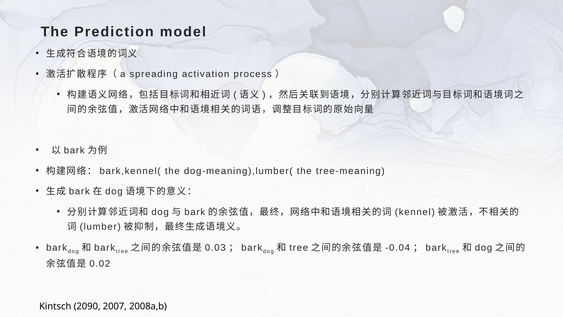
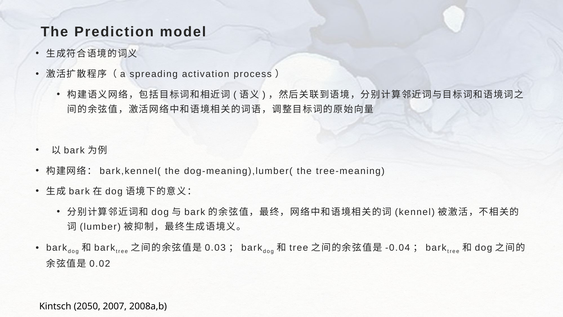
2090: 2090 -> 2050
